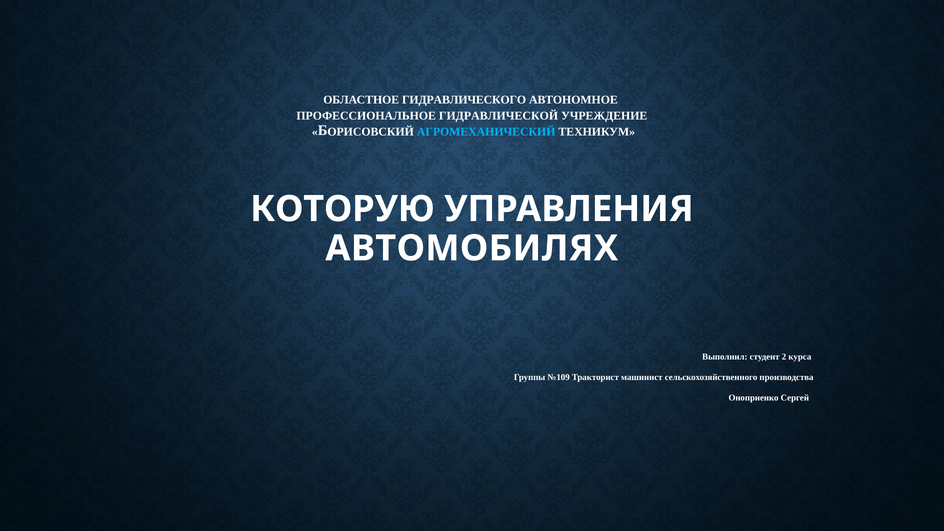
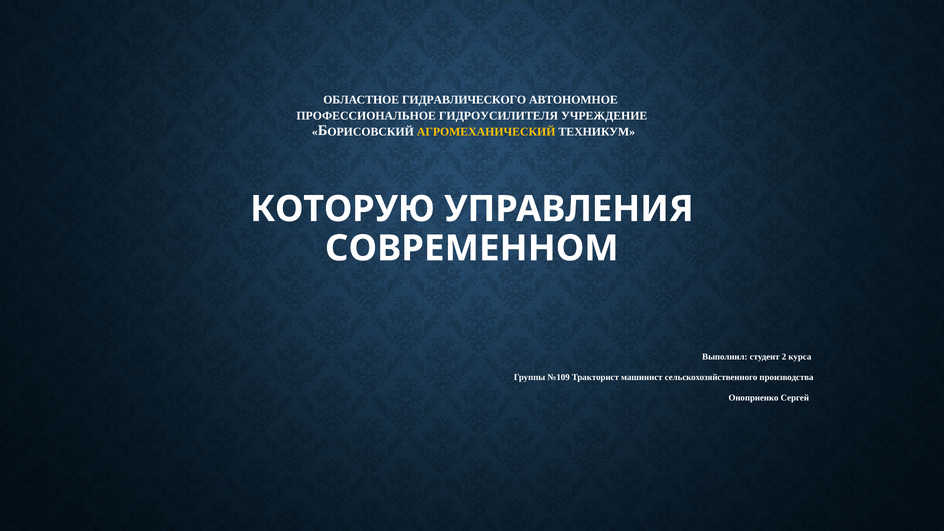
ГИДРАВЛИЧЕСКОЙ: ГИДРАВЛИЧЕСКОЙ -> ГИДРОУСИЛИТЕЛЯ
АГРОМЕХАНИЧЕСКИЙ colour: light blue -> yellow
АВТОМОБИЛЯХ: АВТОМОБИЛЯХ -> СОВРЕМЕННОМ
